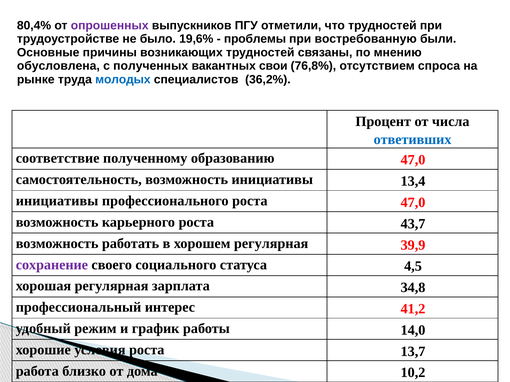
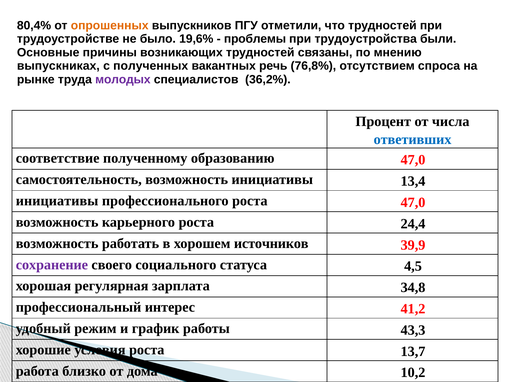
опрошенных colour: purple -> orange
востребованную: востребованную -> трудоустройства
обусловлена: обусловлена -> выпускниках
свои: свои -> речь
молодых colour: blue -> purple
43,7: 43,7 -> 24,4
хорошем регулярная: регулярная -> источников
14,0: 14,0 -> 43,3
